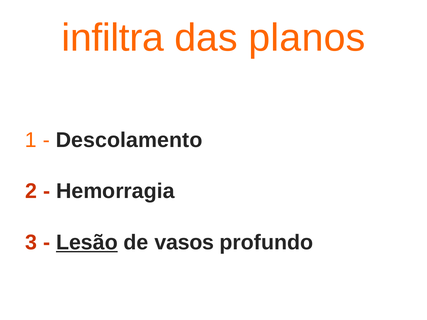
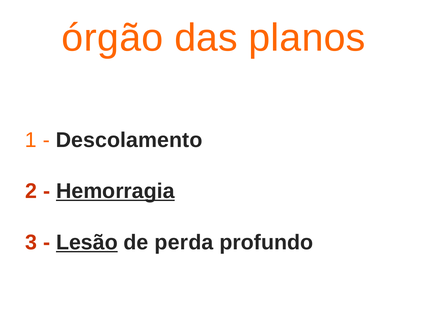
infiltra: infiltra -> órgão
Hemorragia underline: none -> present
vasos: vasos -> perda
